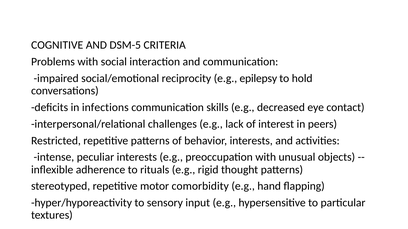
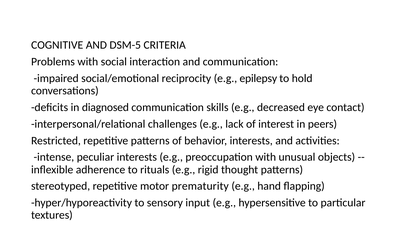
infections: infections -> diagnosed
comorbidity: comorbidity -> prematurity
